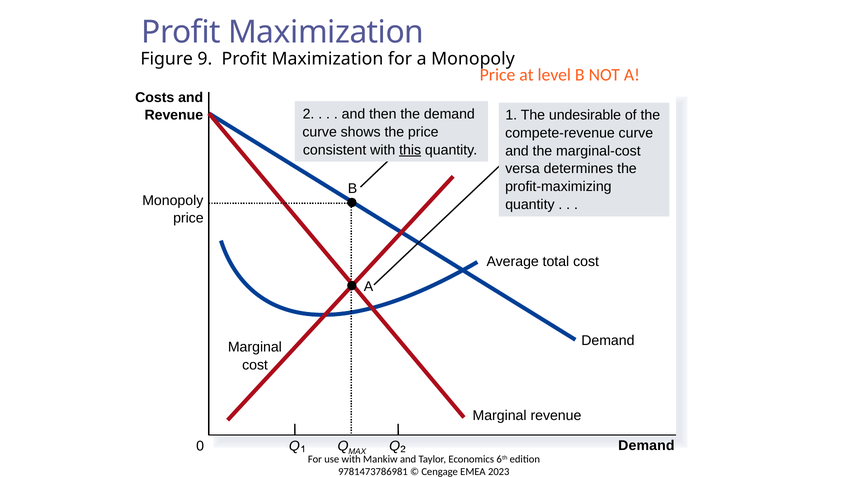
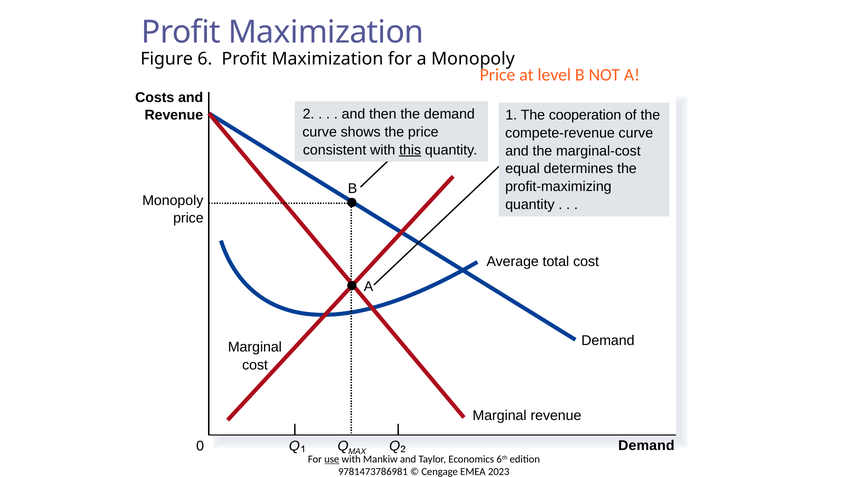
9: 9 -> 6
undesirable: undesirable -> cooperation
versa: versa -> equal
use underline: none -> present
